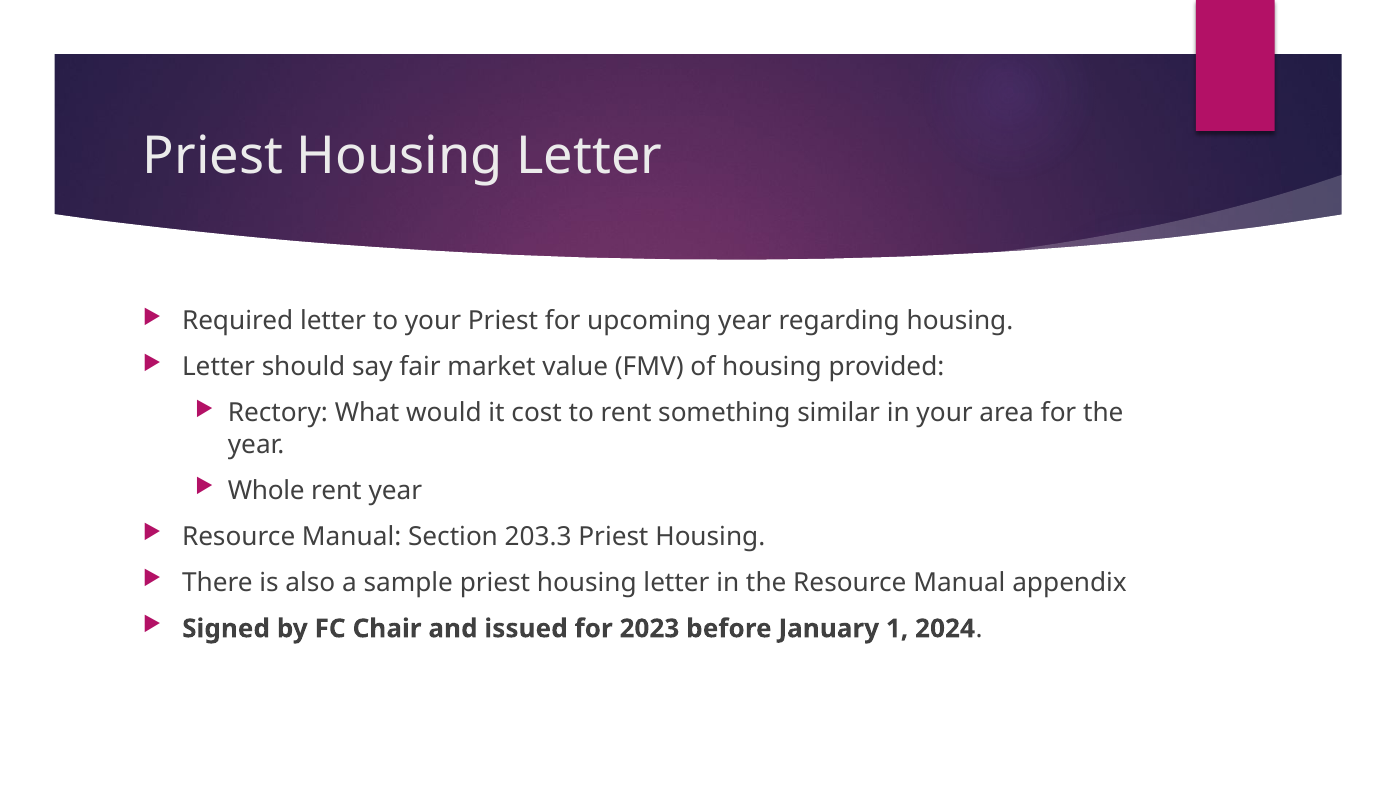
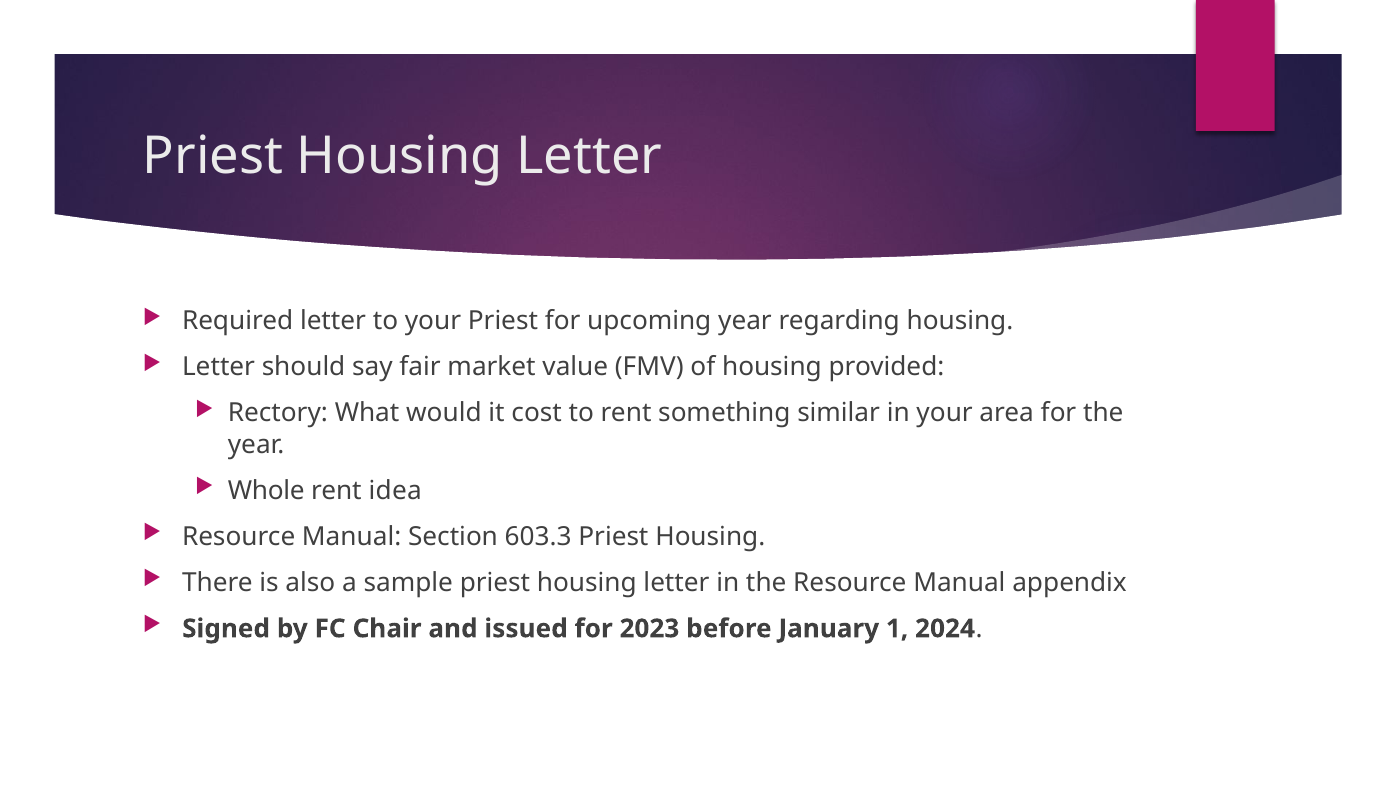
rent year: year -> idea
203.3: 203.3 -> 603.3
